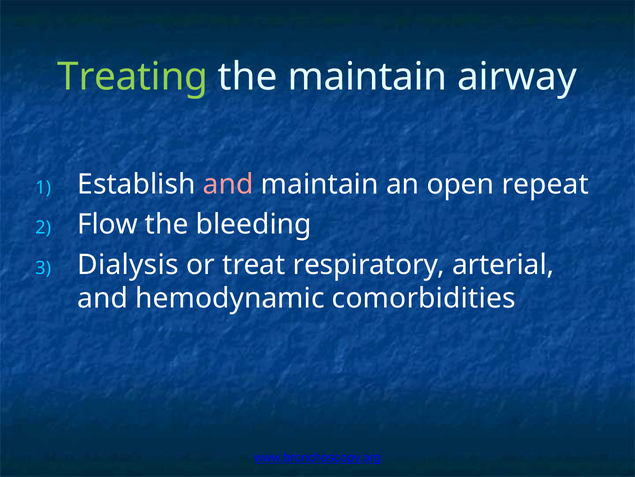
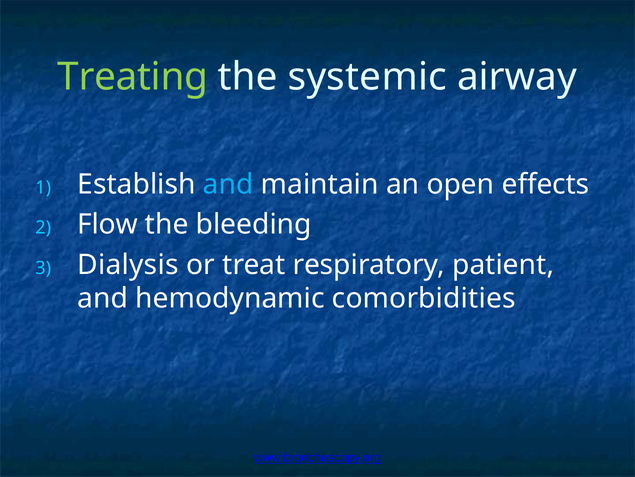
the maintain: maintain -> systemic
and at (228, 184) colour: pink -> light blue
repeat: repeat -> effects
arterial: arterial -> patient
